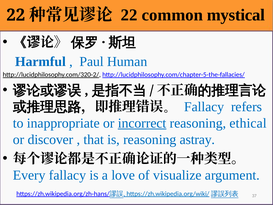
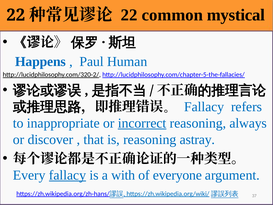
Harmful: Harmful -> Happens
ethical: ethical -> always
fallacy at (67, 175) underline: none -> present
love: love -> with
visualize: visualize -> everyone
